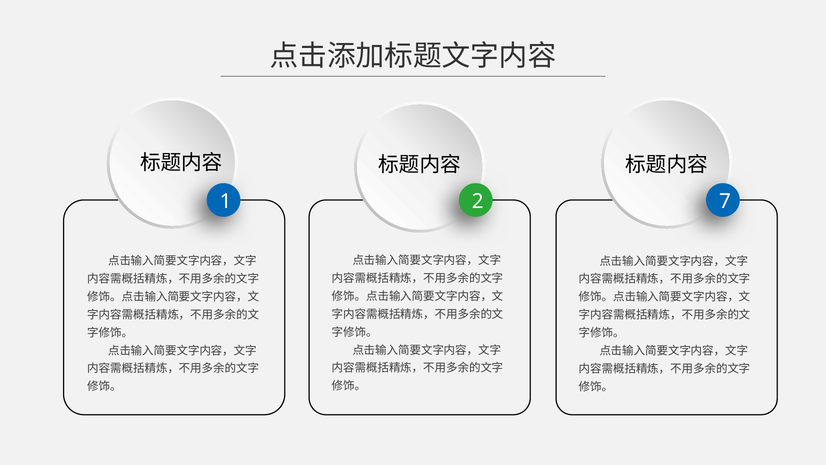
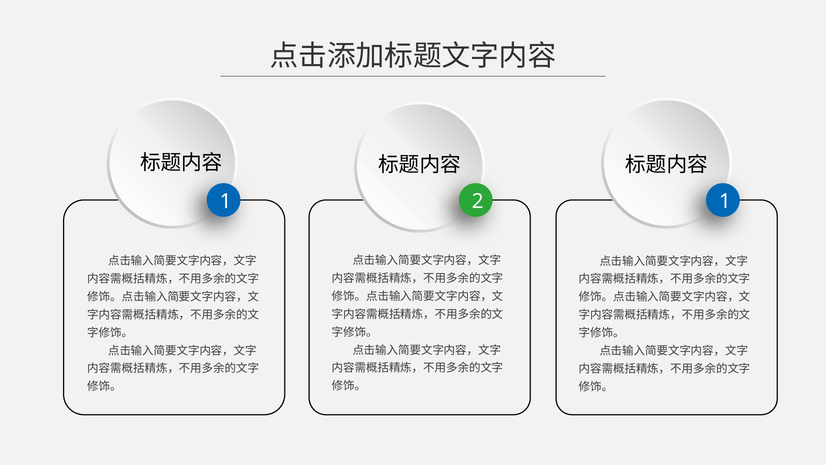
2 7: 7 -> 1
